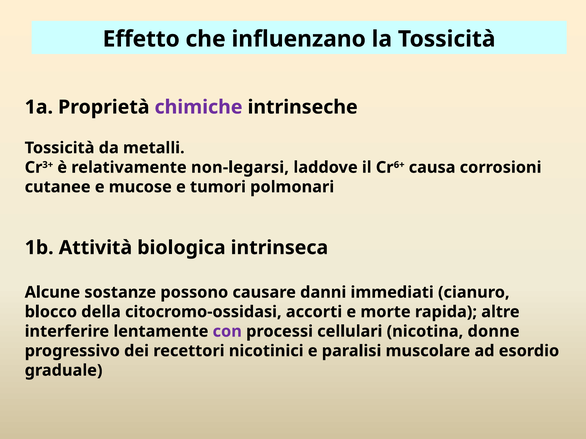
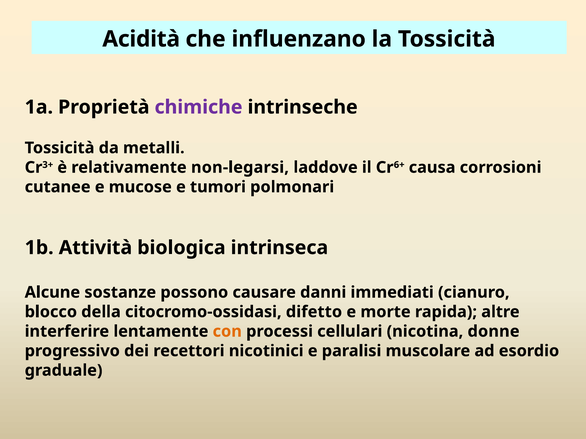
Effetto: Effetto -> Acidità
accorti: accorti -> difetto
con colour: purple -> orange
